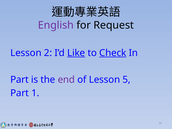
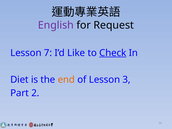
2: 2 -> 7
Like underline: present -> none
Part at (19, 80): Part -> Diet
end colour: purple -> orange
5: 5 -> 3
1: 1 -> 2
